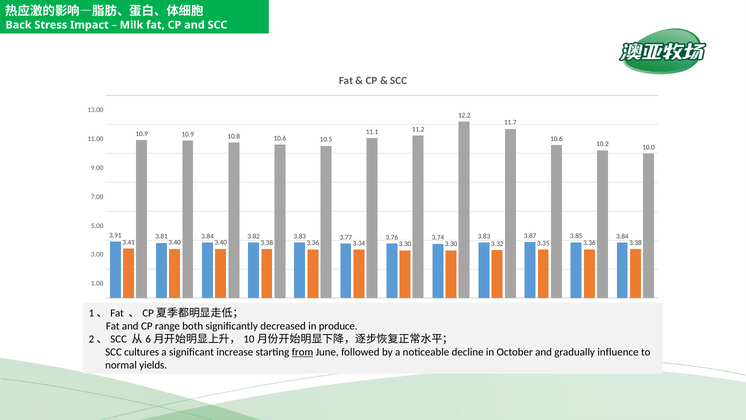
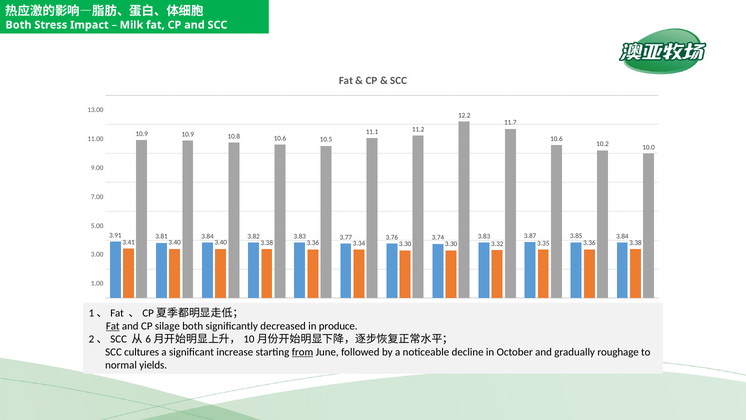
Back at (19, 25): Back -> Both
Fat at (113, 326) underline: none -> present
range: range -> silage
influence: influence -> roughage
